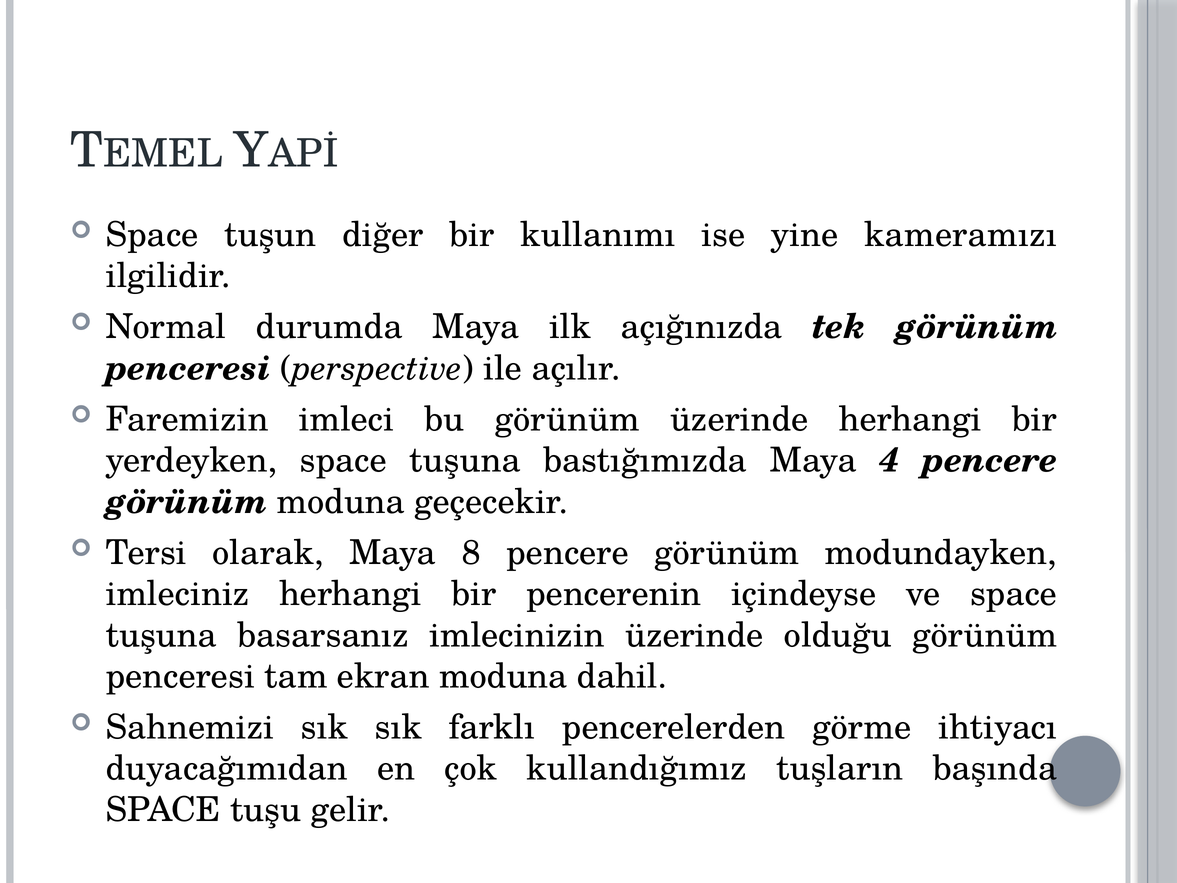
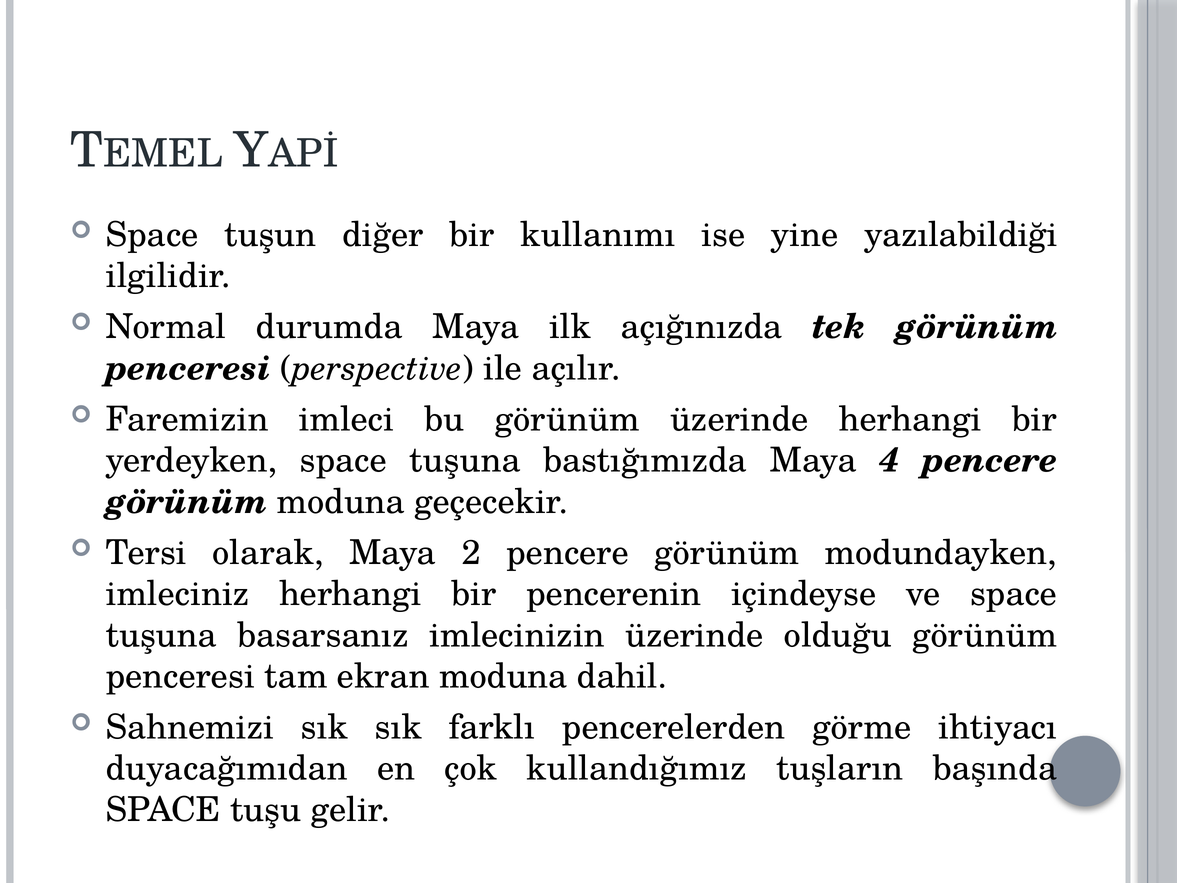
kameramızı: kameramızı -> yazılabildiği
8: 8 -> 2
